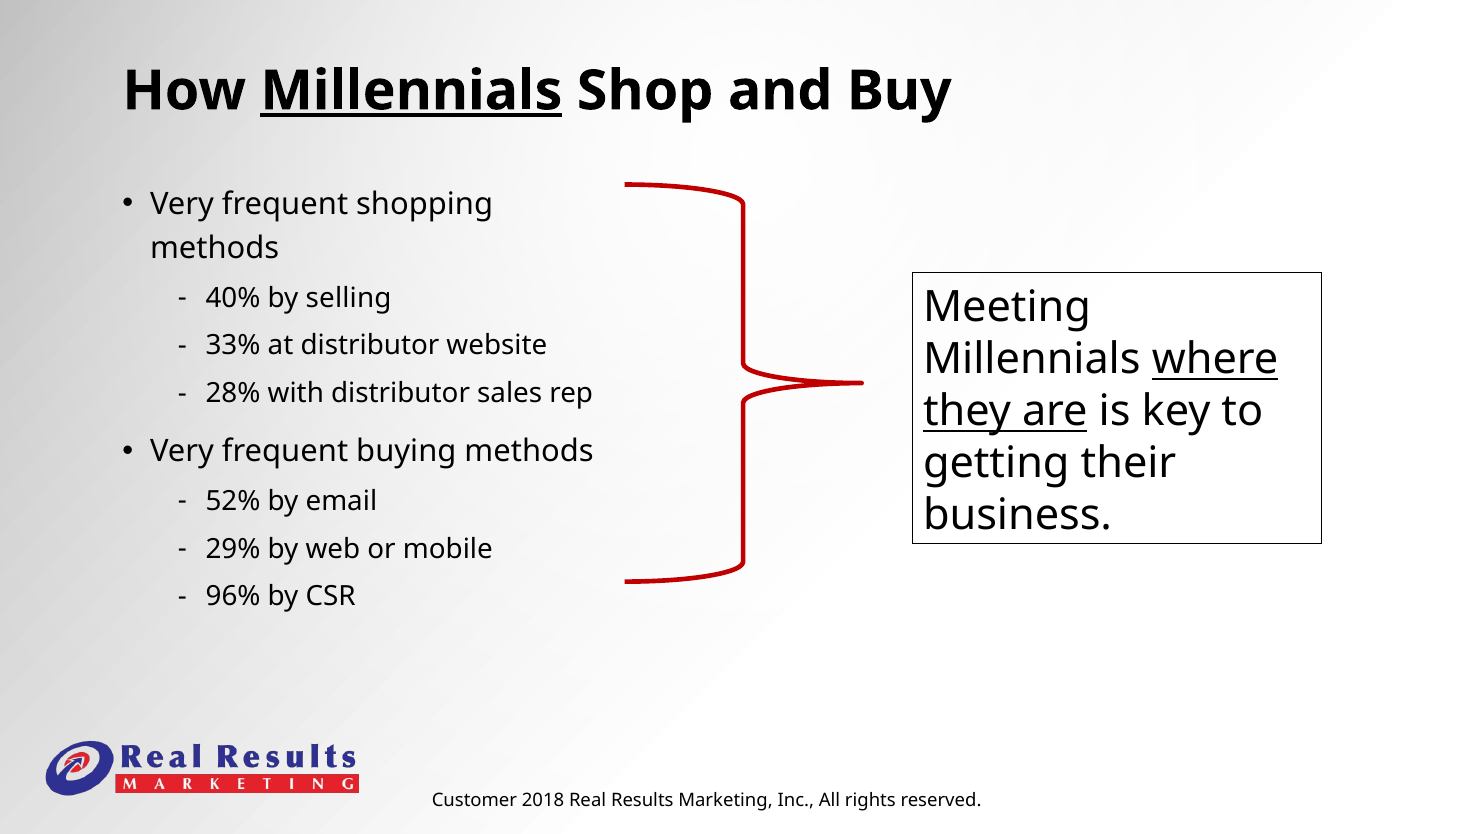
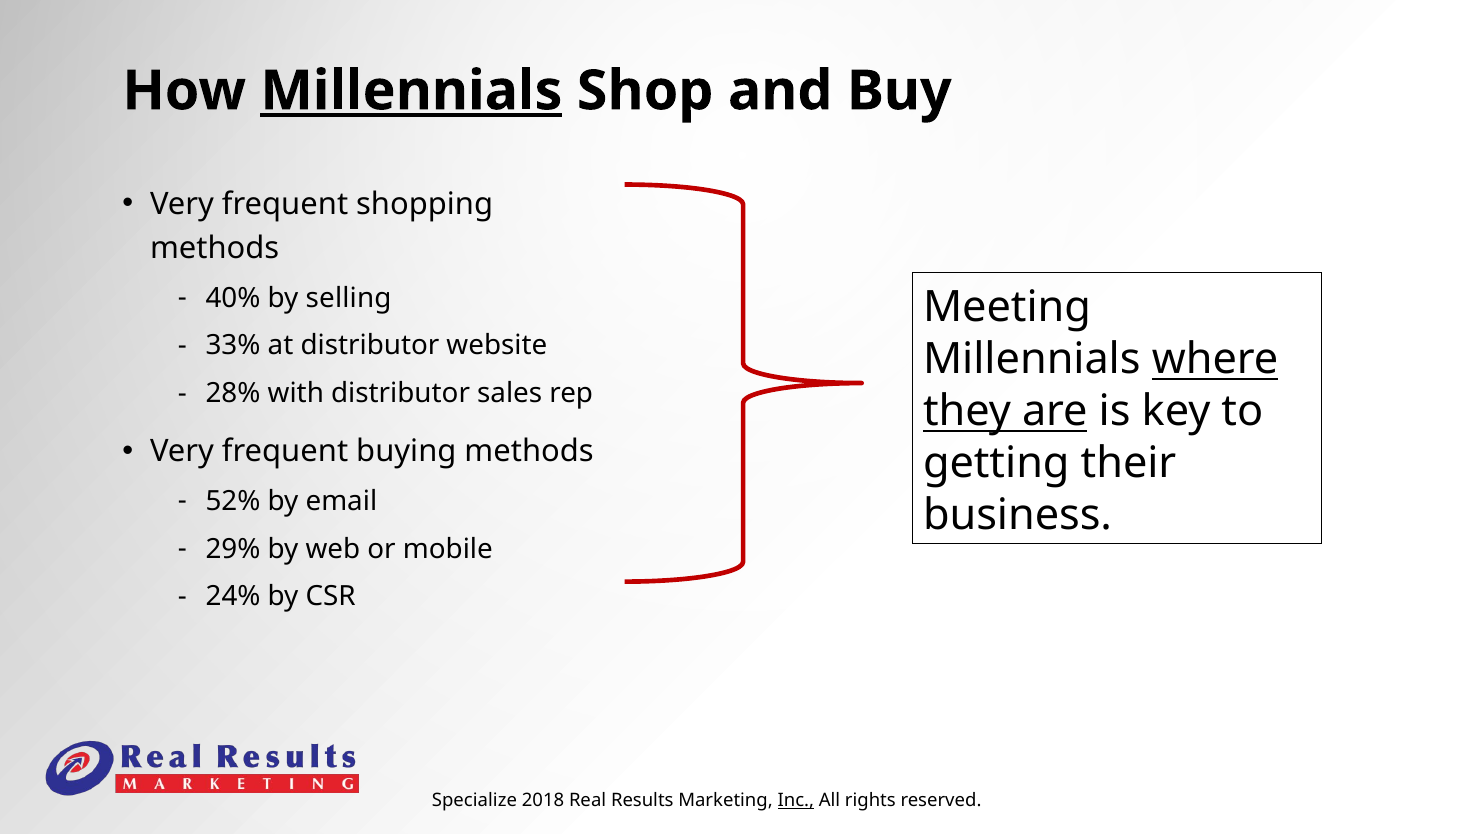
96%: 96% -> 24%
Customer: Customer -> Specialize
Inc underline: none -> present
